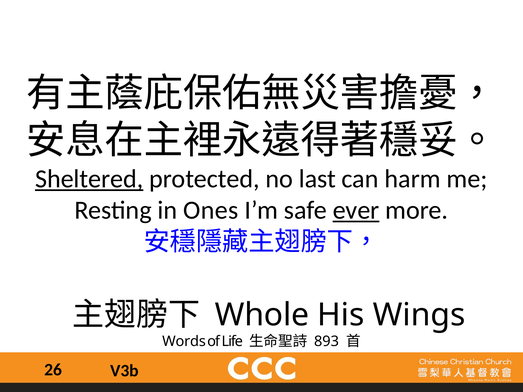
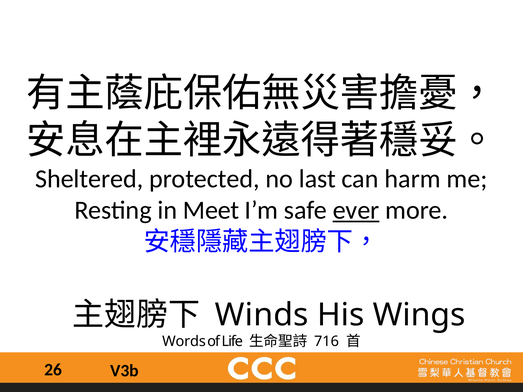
Sheltered underline: present -> none
Ones: Ones -> Meet
Whole: Whole -> Winds
893: 893 -> 716
